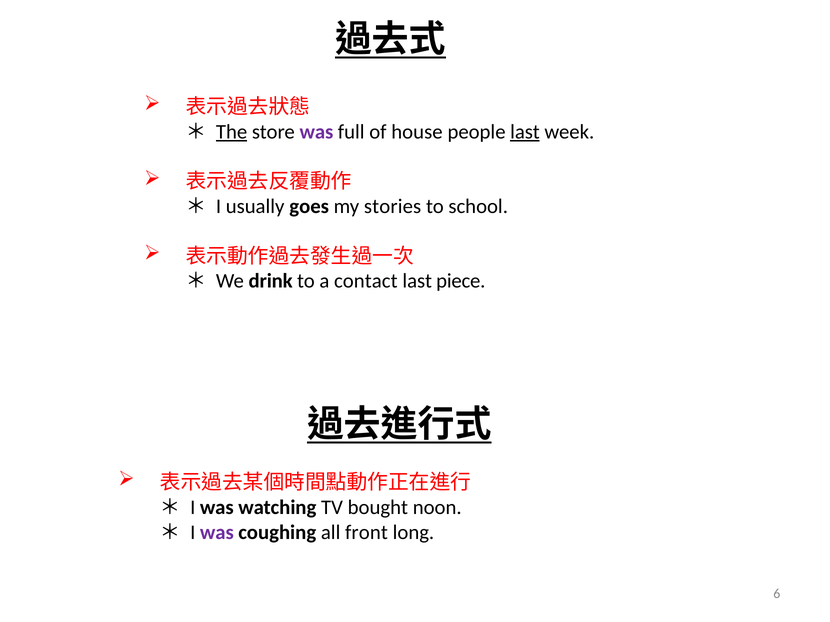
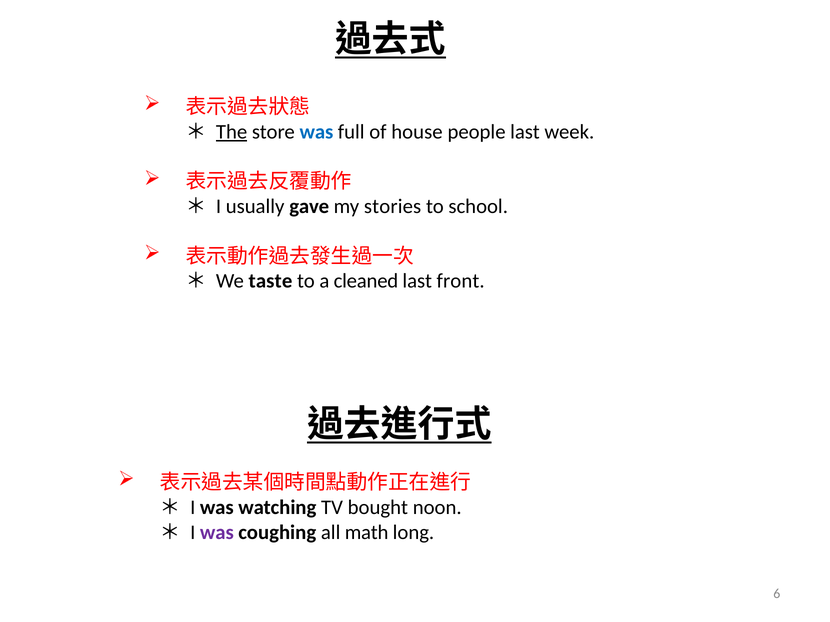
was at (316, 132) colour: purple -> blue
last at (525, 132) underline: present -> none
goes: goes -> gave
drink: drink -> taste
contact: contact -> cleaned
piece: piece -> front
front: front -> math
